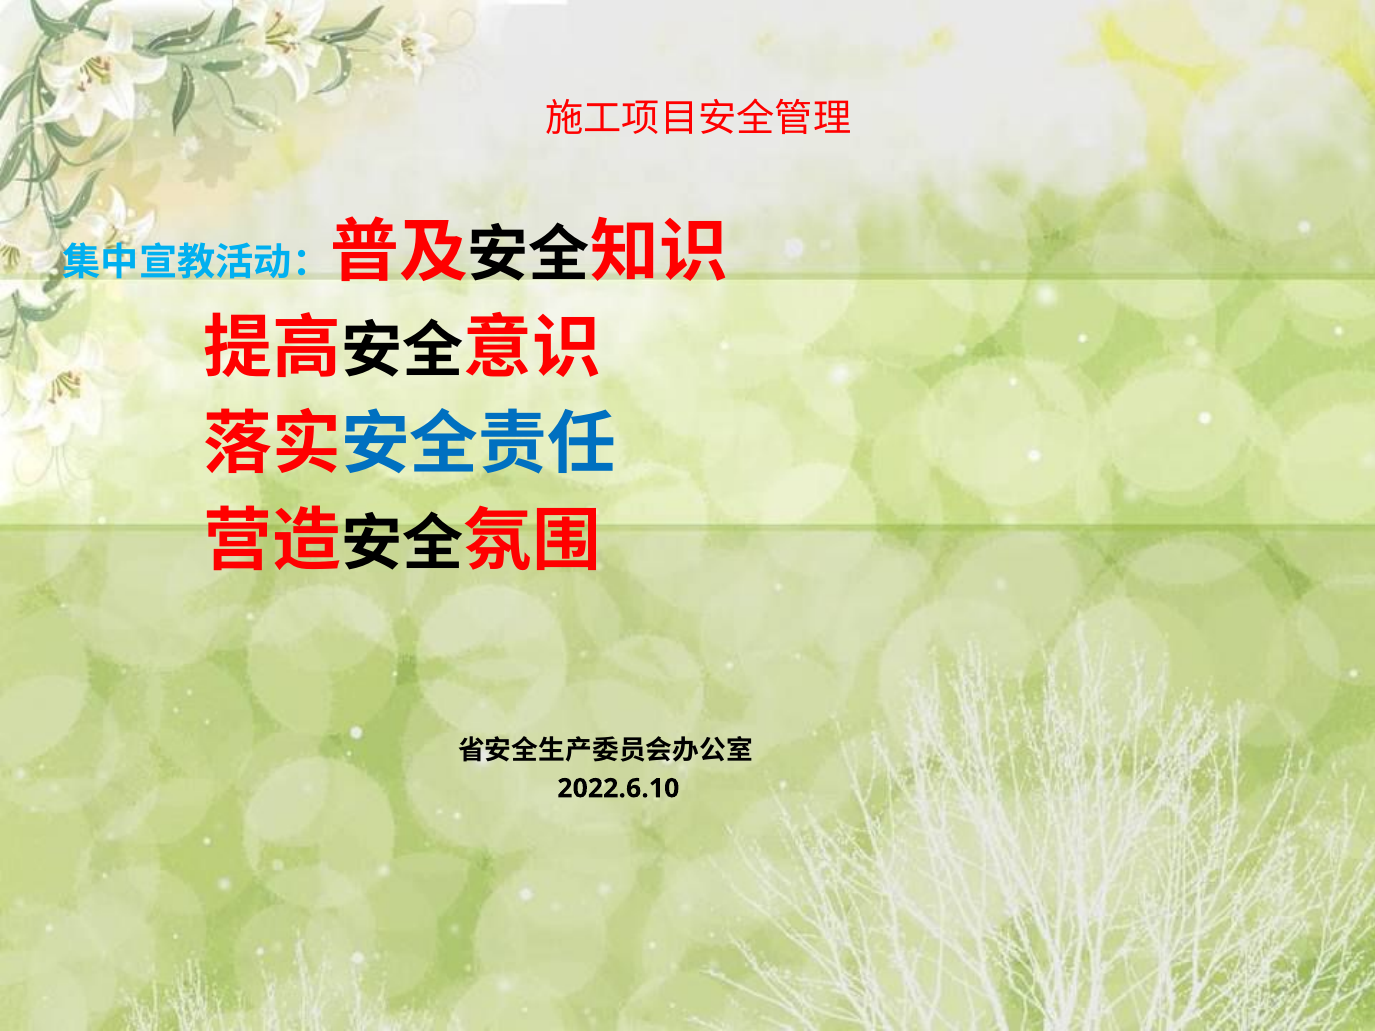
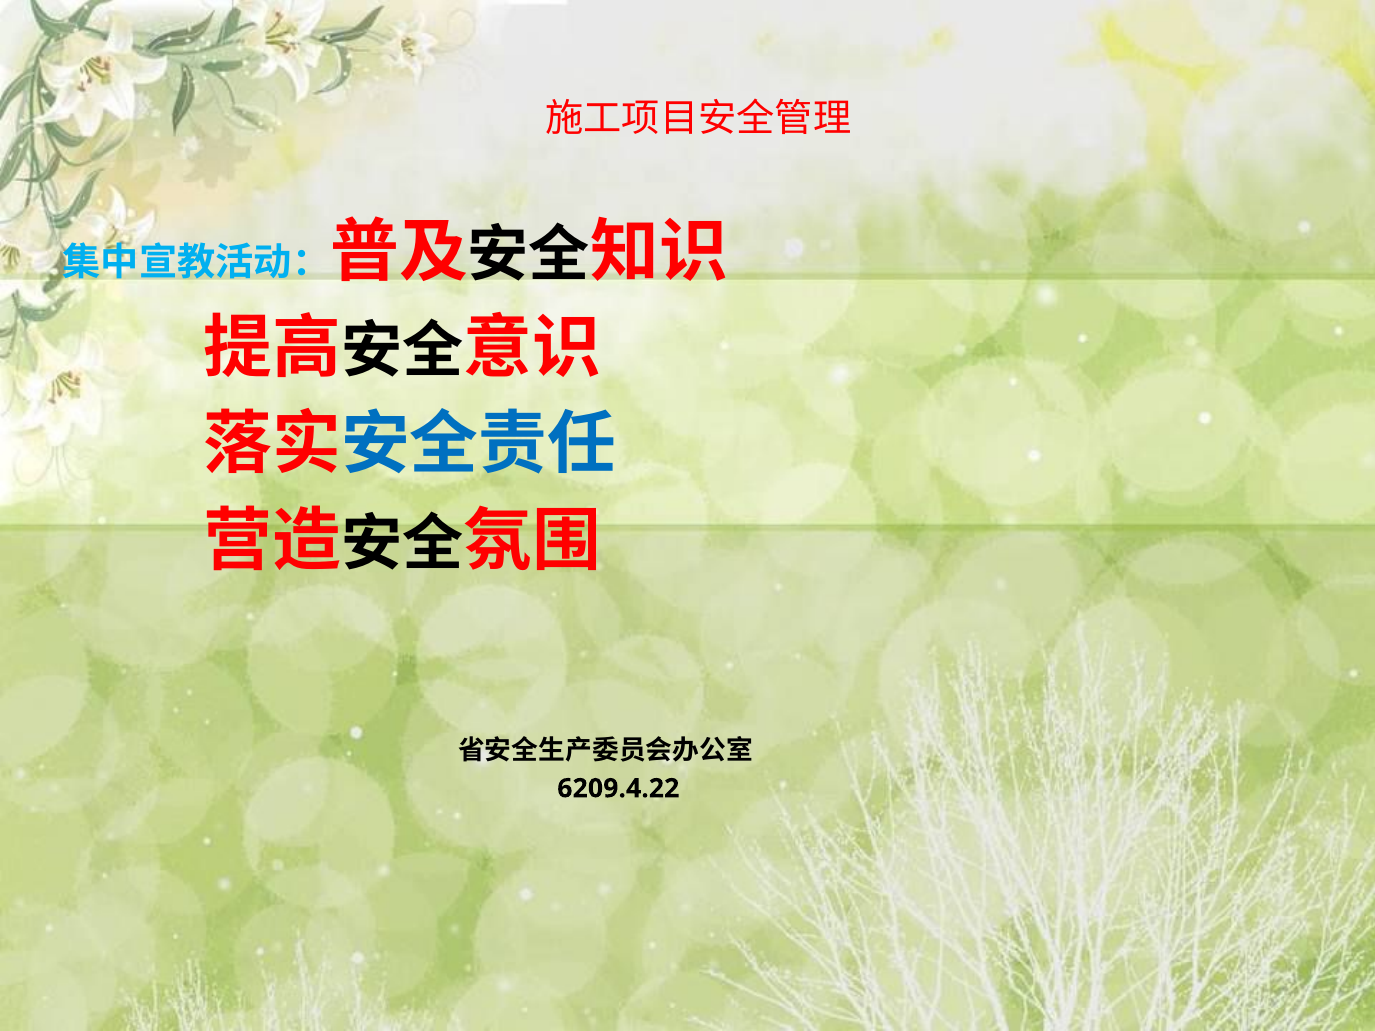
2022.6.10: 2022.6.10 -> 6209.4.22
